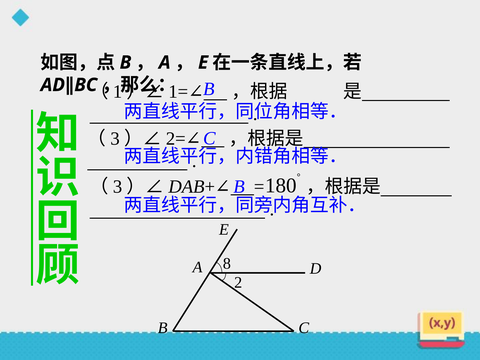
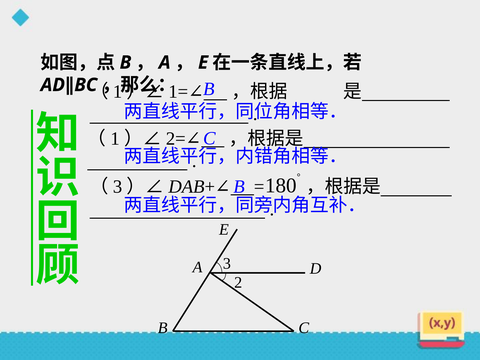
3 at (115, 139): 3 -> 1
A 8: 8 -> 3
